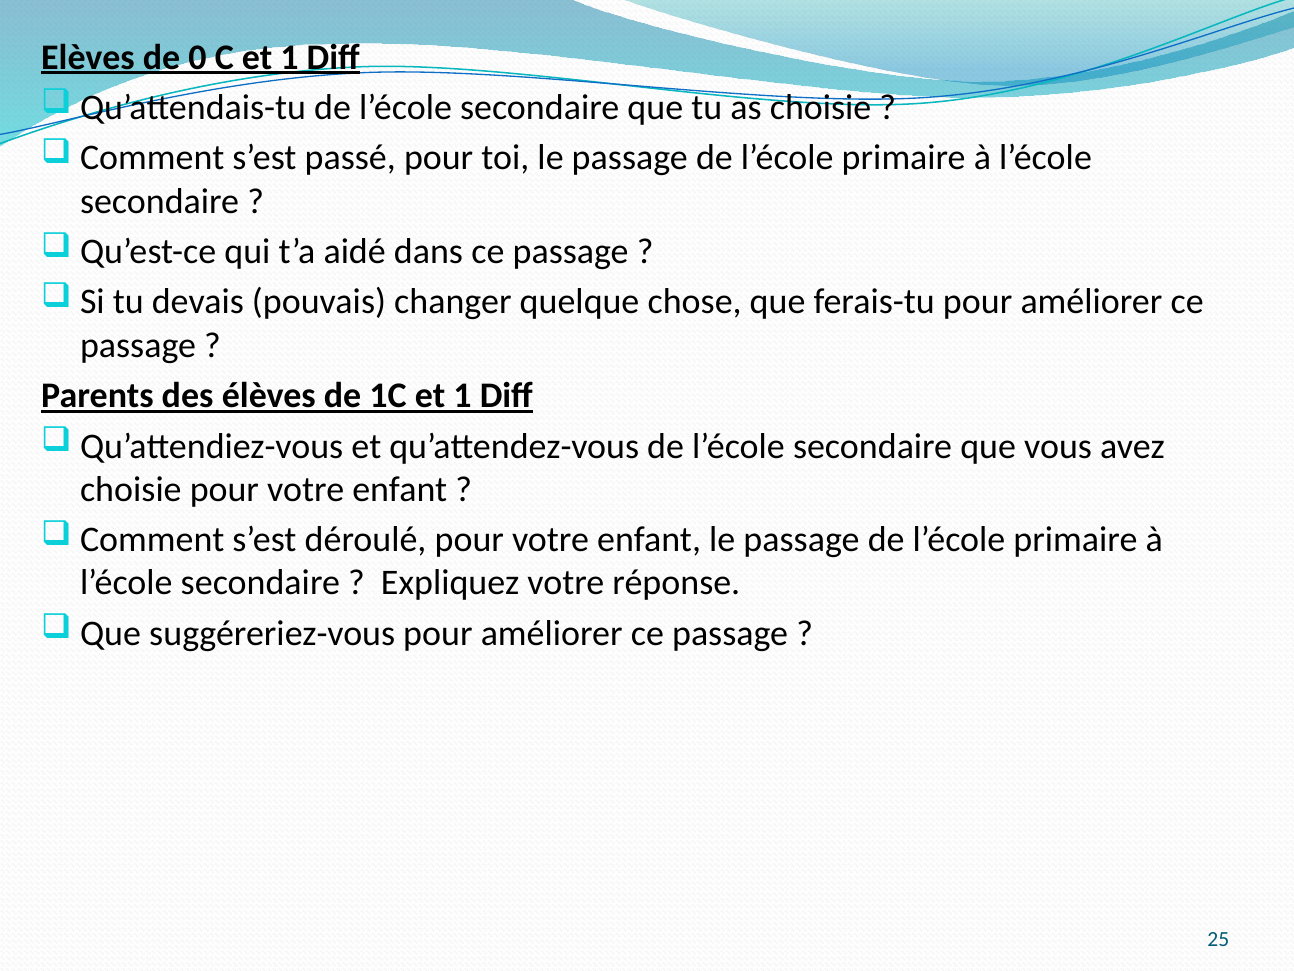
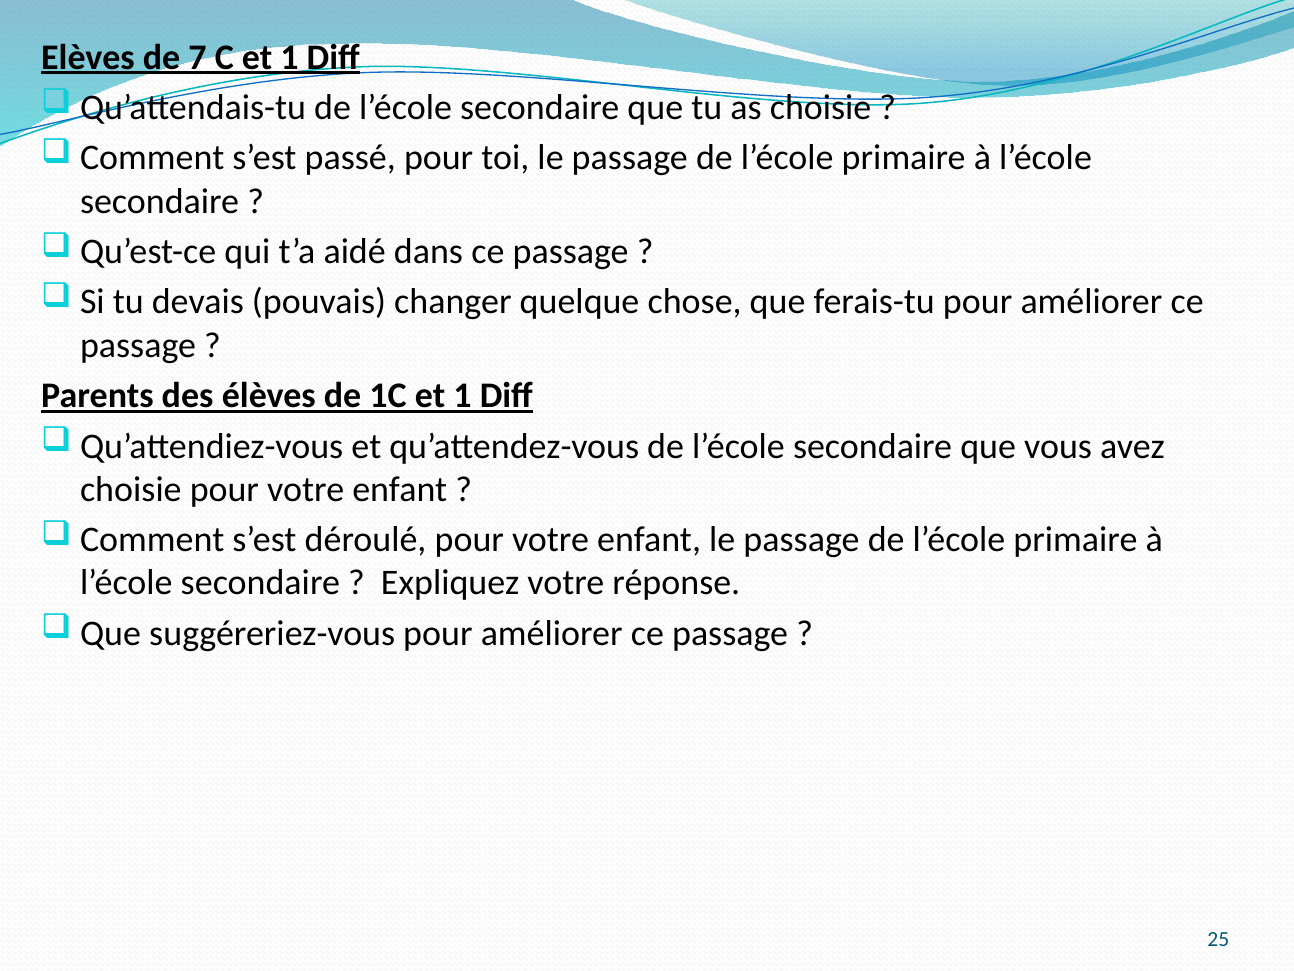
0: 0 -> 7
